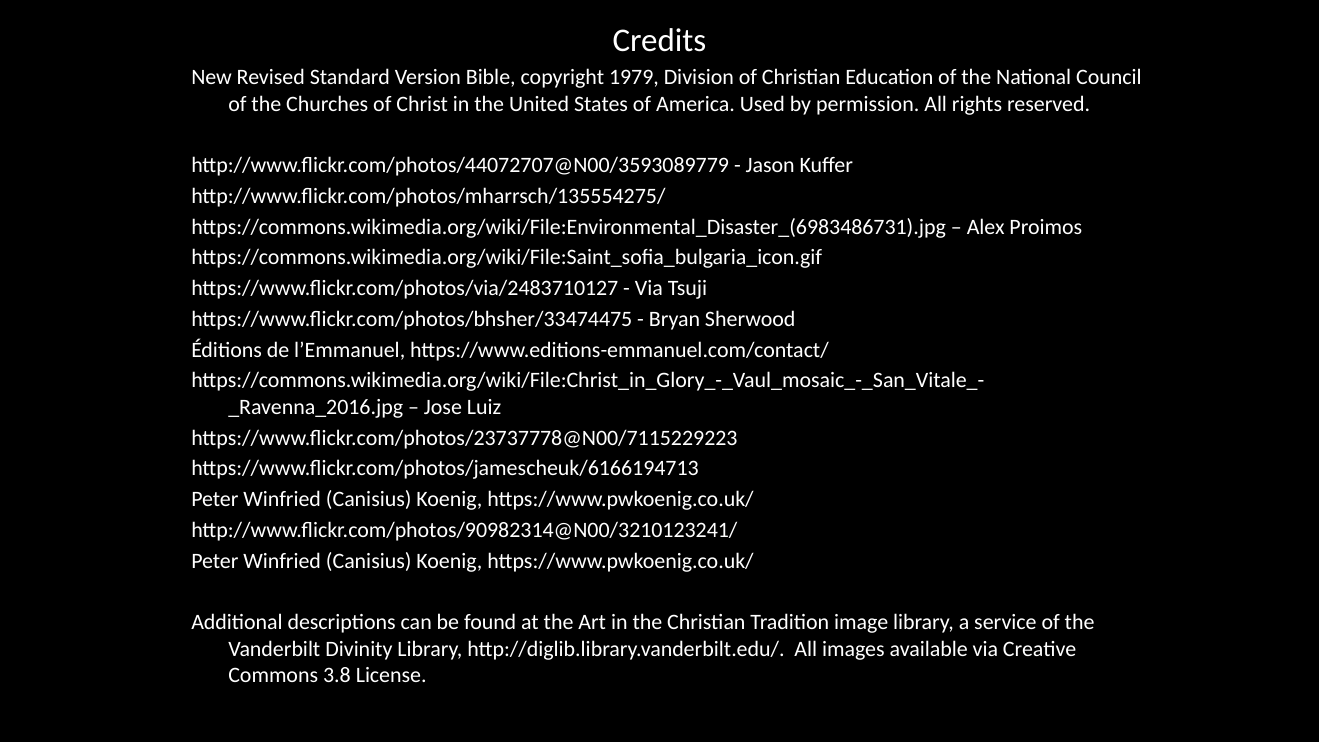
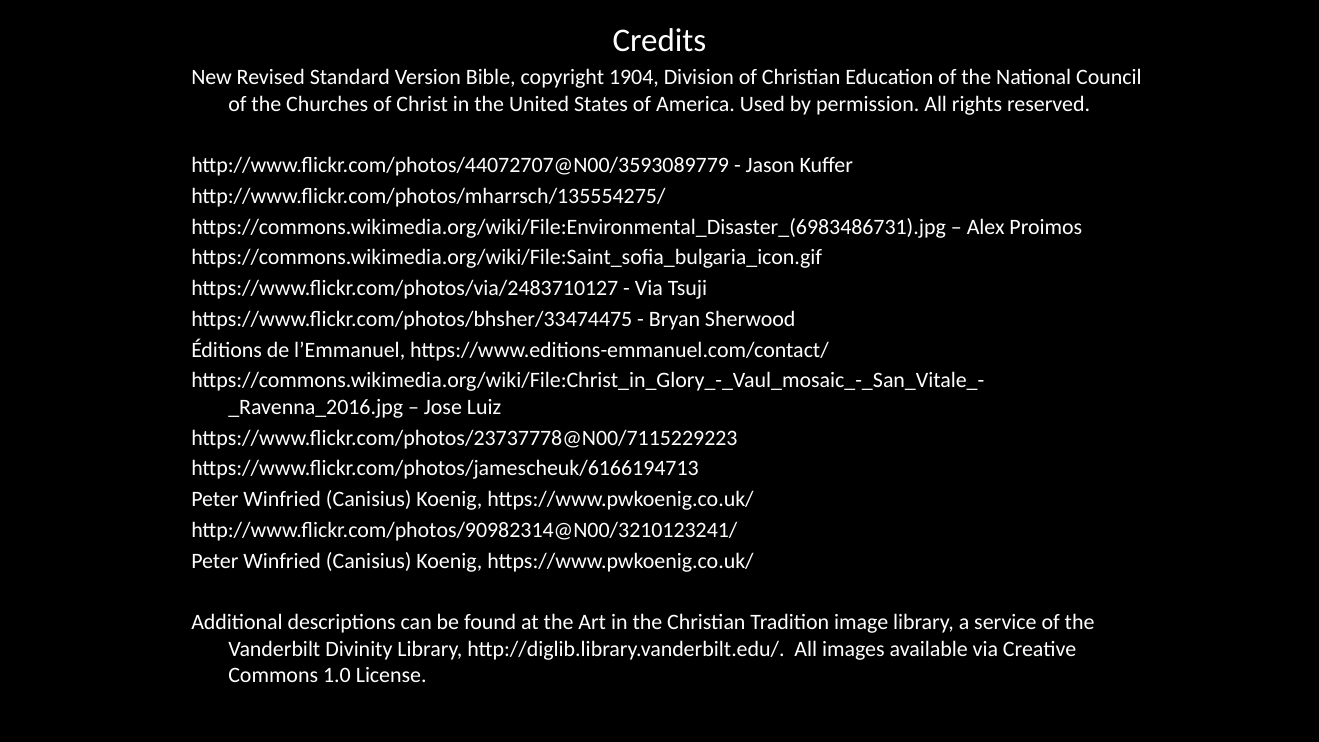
1979: 1979 -> 1904
3.8: 3.8 -> 1.0
